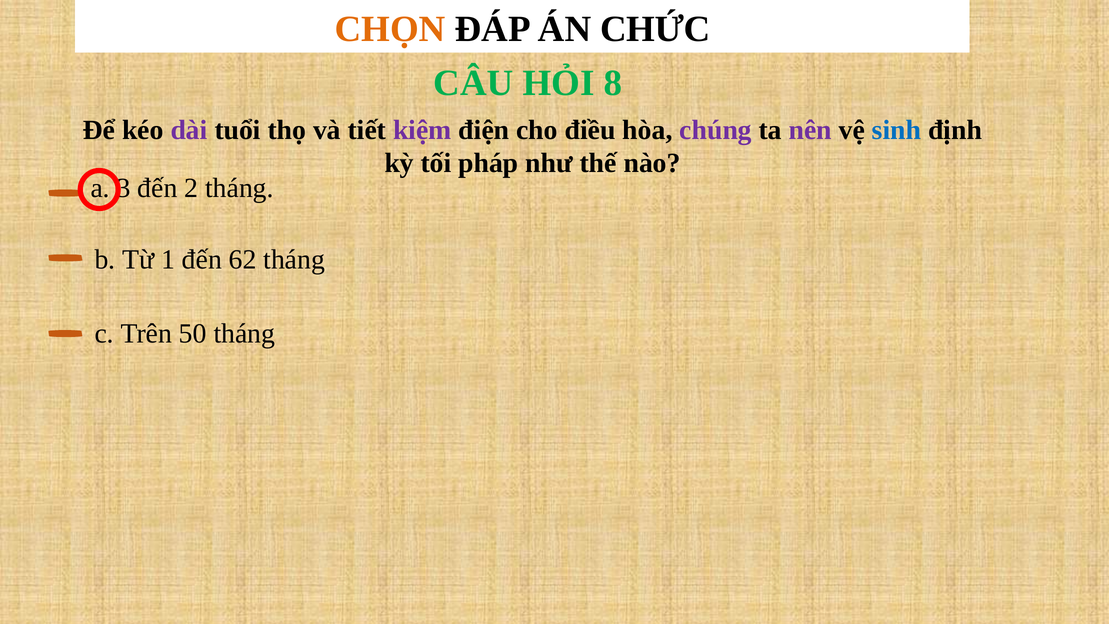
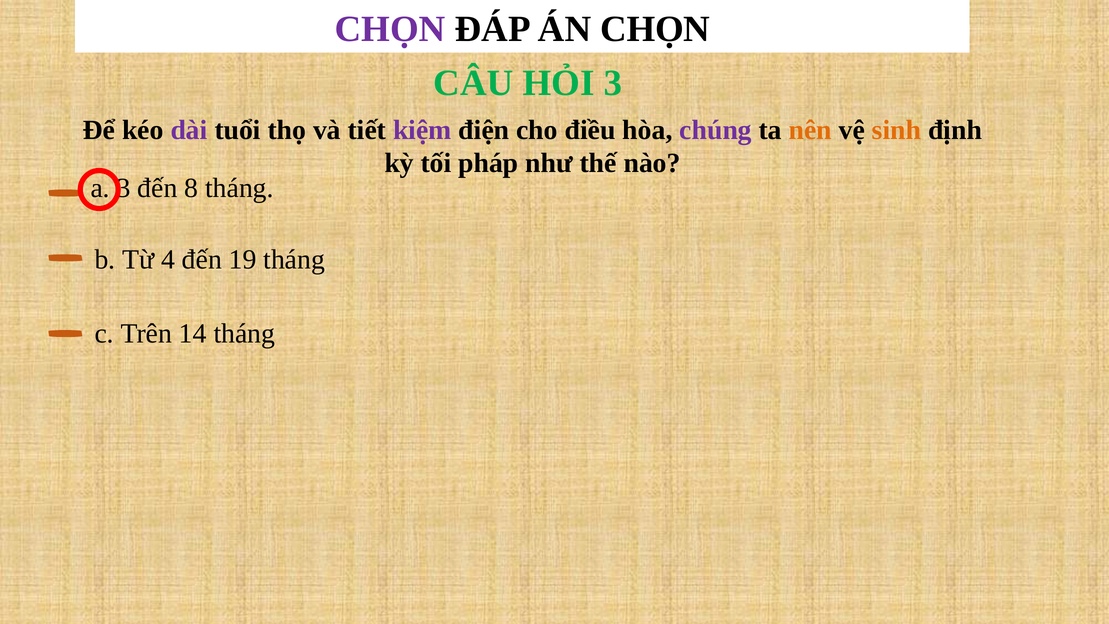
CHỌN at (390, 29) colour: orange -> purple
ÁN CHỨC: CHỨC -> CHỌN
HỎI 8: 8 -> 3
nên colour: purple -> orange
sinh colour: blue -> orange
2: 2 -> 8
1: 1 -> 4
62: 62 -> 19
50: 50 -> 14
